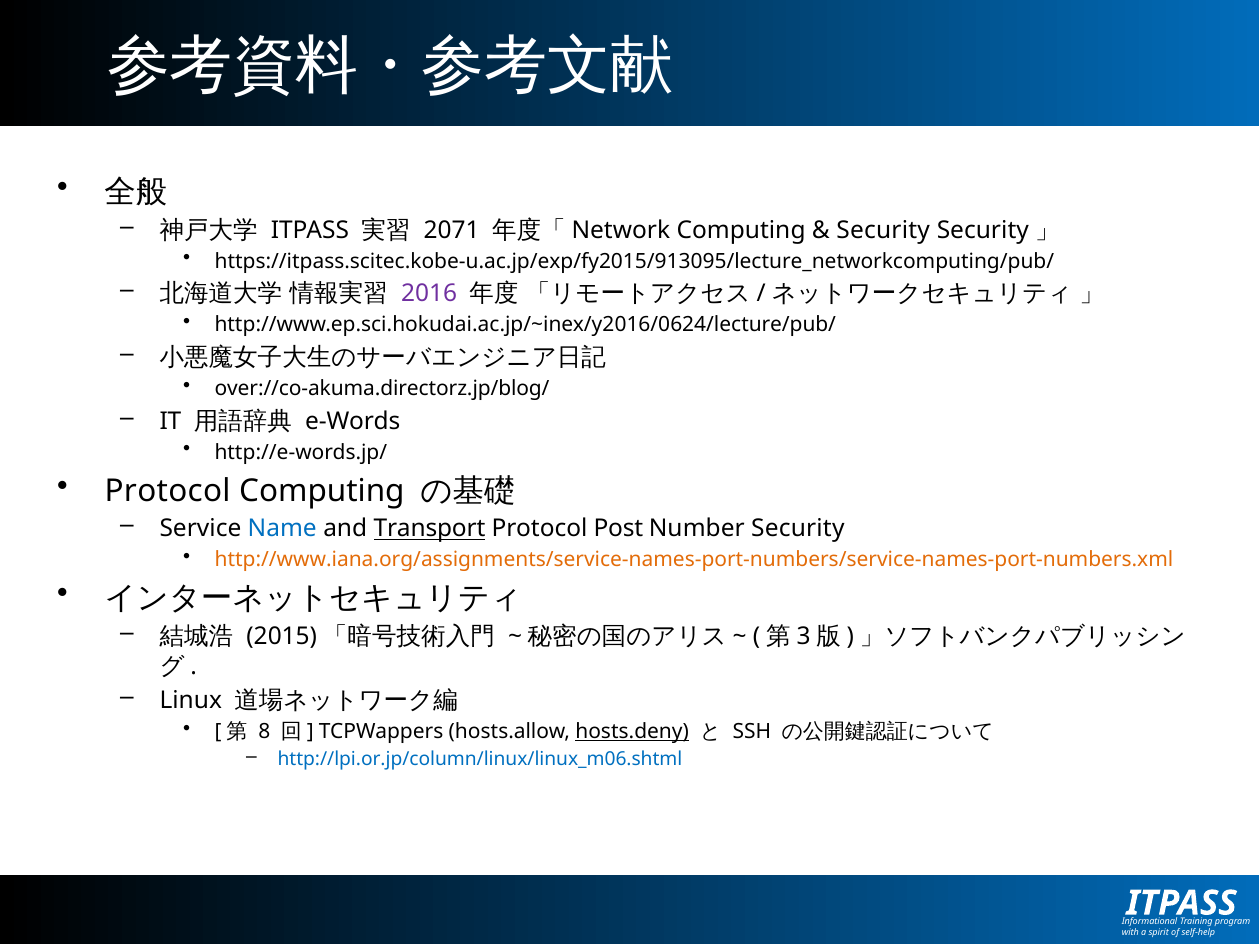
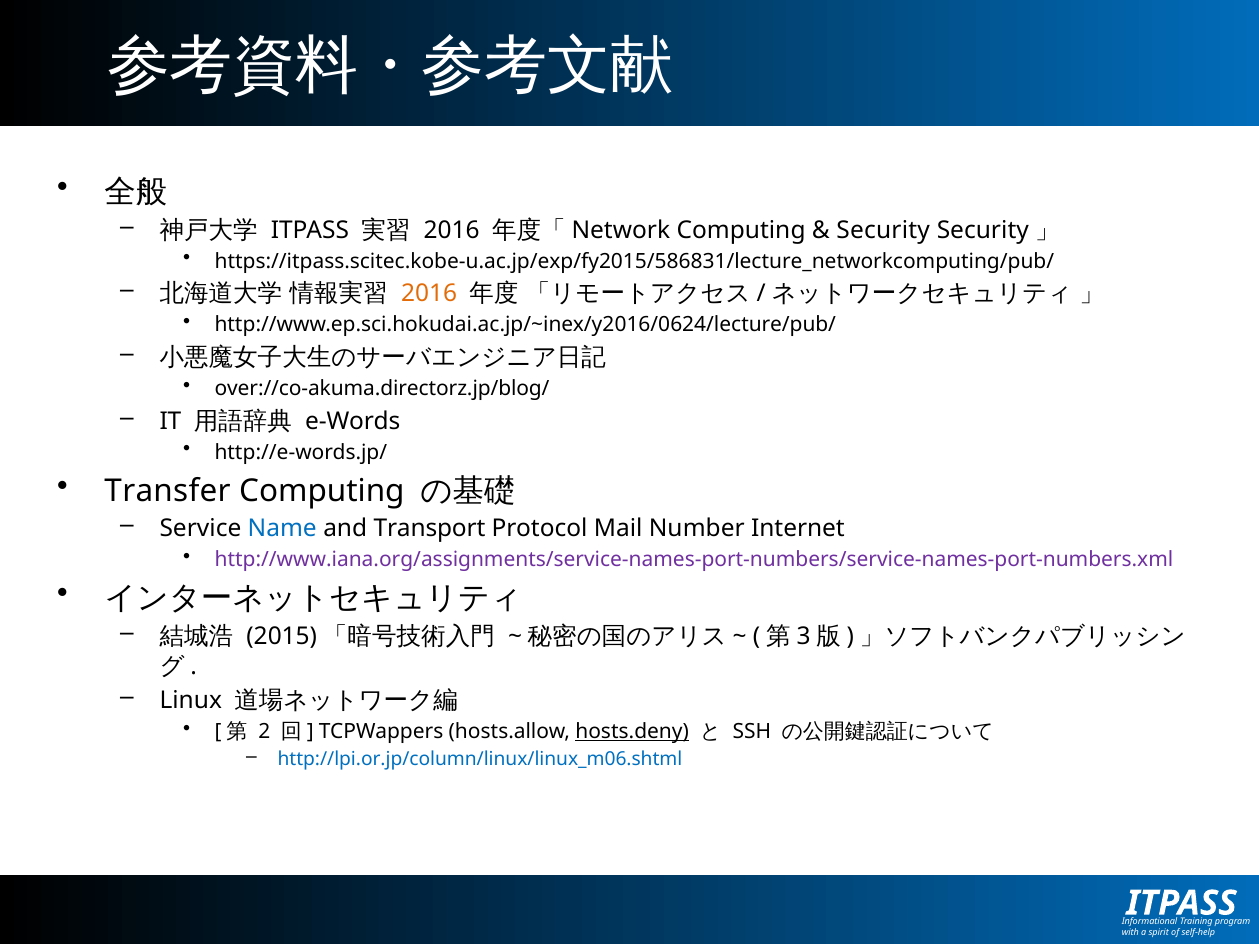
2071 at (452, 230): 2071 -> 2016
https://itpass.scitec.kobe-u.ac.jp/exp/fy2015/913095/lecture_networkcomputing/pub/: https://itpass.scitec.kobe-u.ac.jp/exp/fy2015/913095/lecture_networkcomputing/pub/ -> https://itpass.scitec.kobe-u.ac.jp/exp/fy2015/586831/lecture_networkcomputing/pub/
2016 at (429, 294) colour: purple -> orange
Protocol at (168, 491): Protocol -> Transfer
Transport underline: present -> none
Post: Post -> Mail
Number Security: Security -> Internet
http://www.iana.org/assignments/service-names-port-numbers/service-names-port-numbers.xml colour: orange -> purple
8: 8 -> 2
